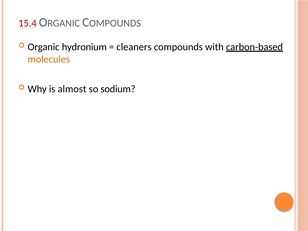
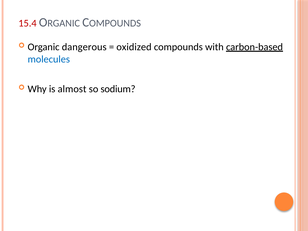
hydronium: hydronium -> dangerous
cleaners: cleaners -> oxidized
molecules colour: orange -> blue
